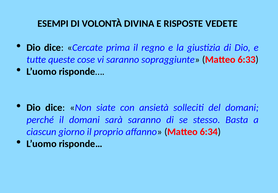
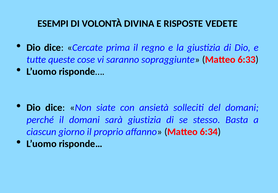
sarà saranno: saranno -> giustizia
